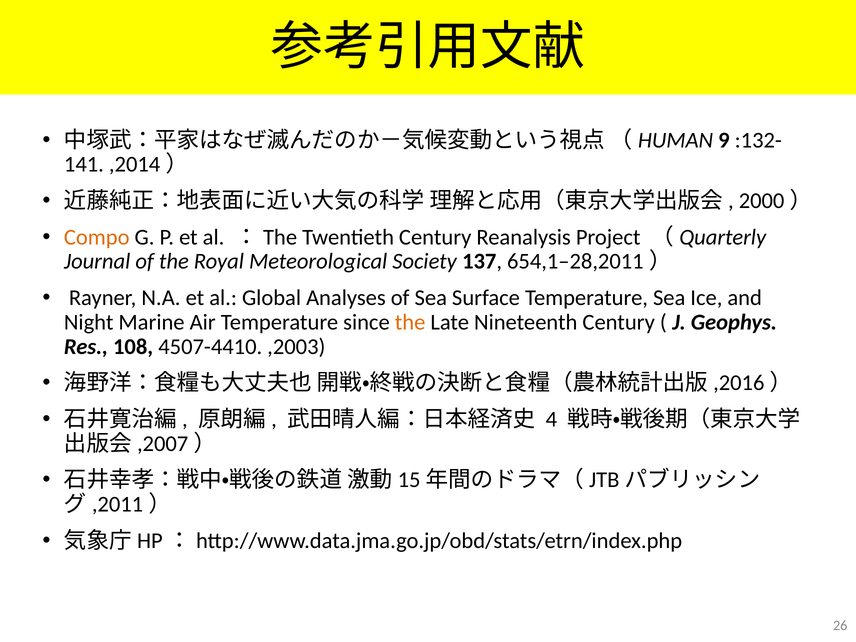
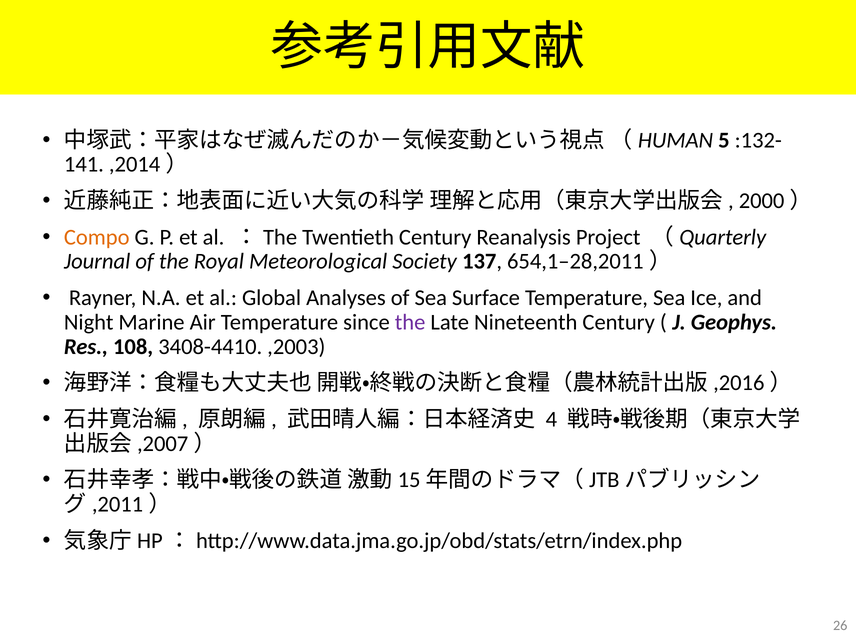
9: 9 -> 5
the at (410, 322) colour: orange -> purple
4507-4410: 4507-4410 -> 3408-4410
